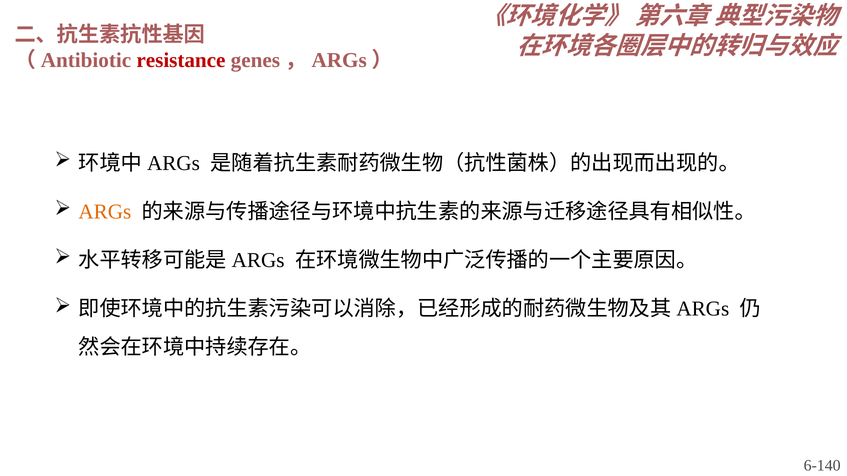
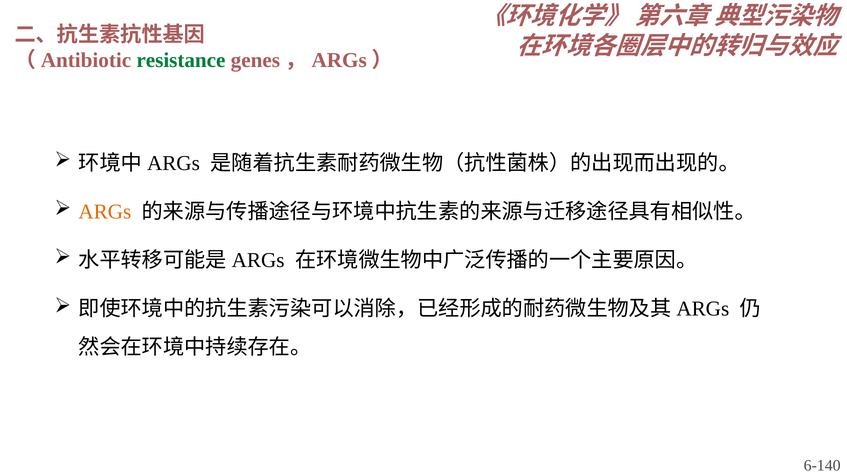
resistance colour: red -> green
